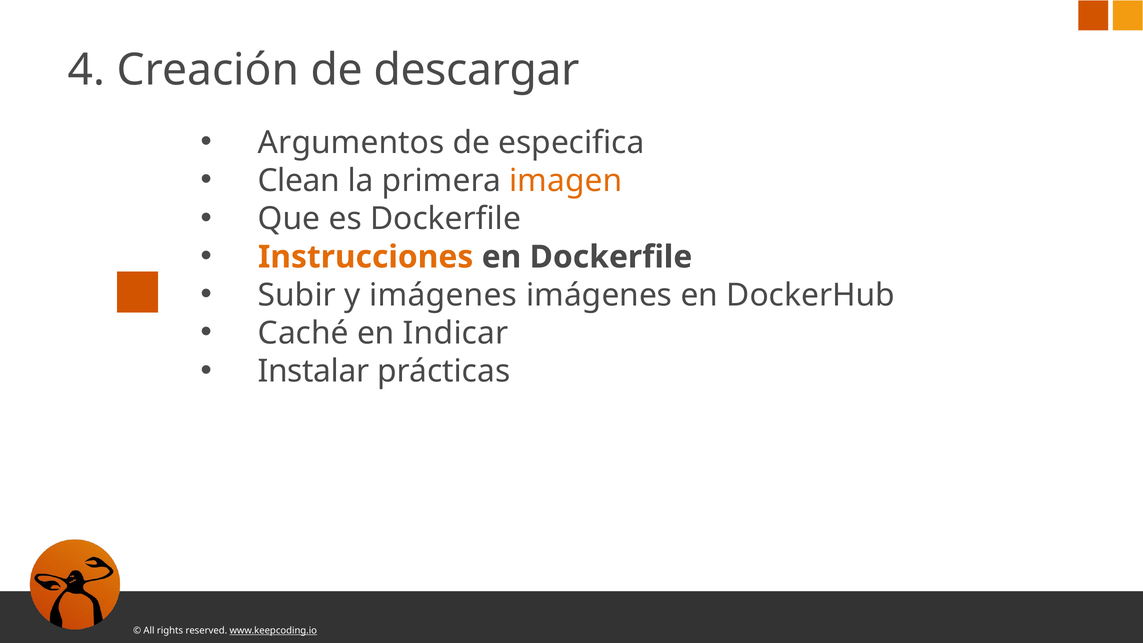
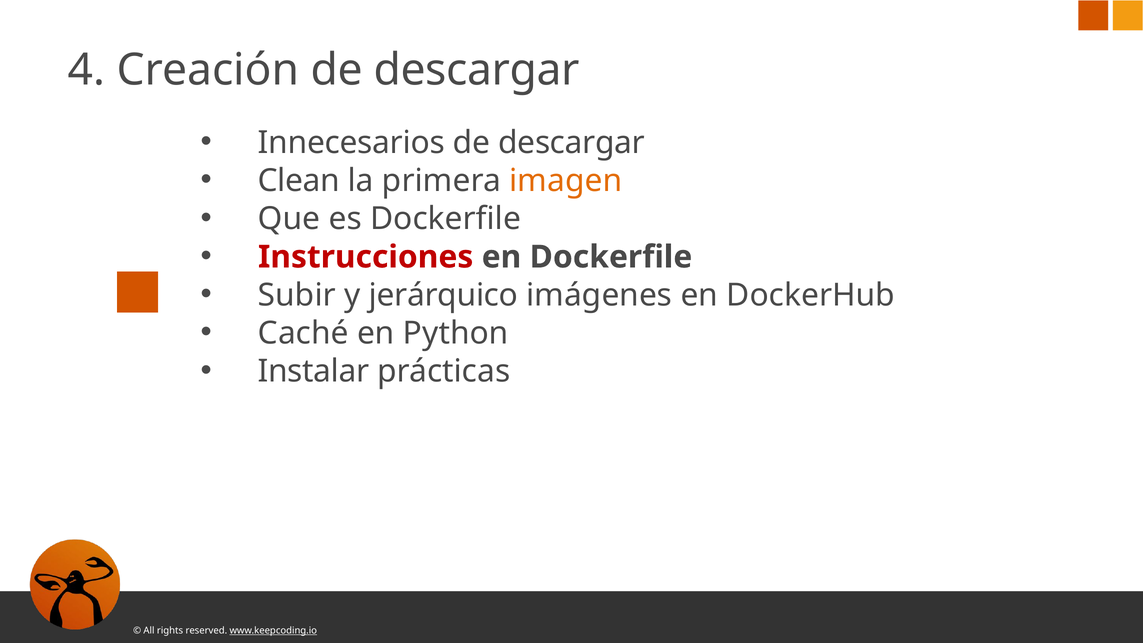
Argumentos: Argumentos -> Innecesarios
especifica at (571, 143): especifica -> descargar
Instrucciones colour: orange -> red
y imágenes: imágenes -> jerárquico
Indicar: Indicar -> Python
